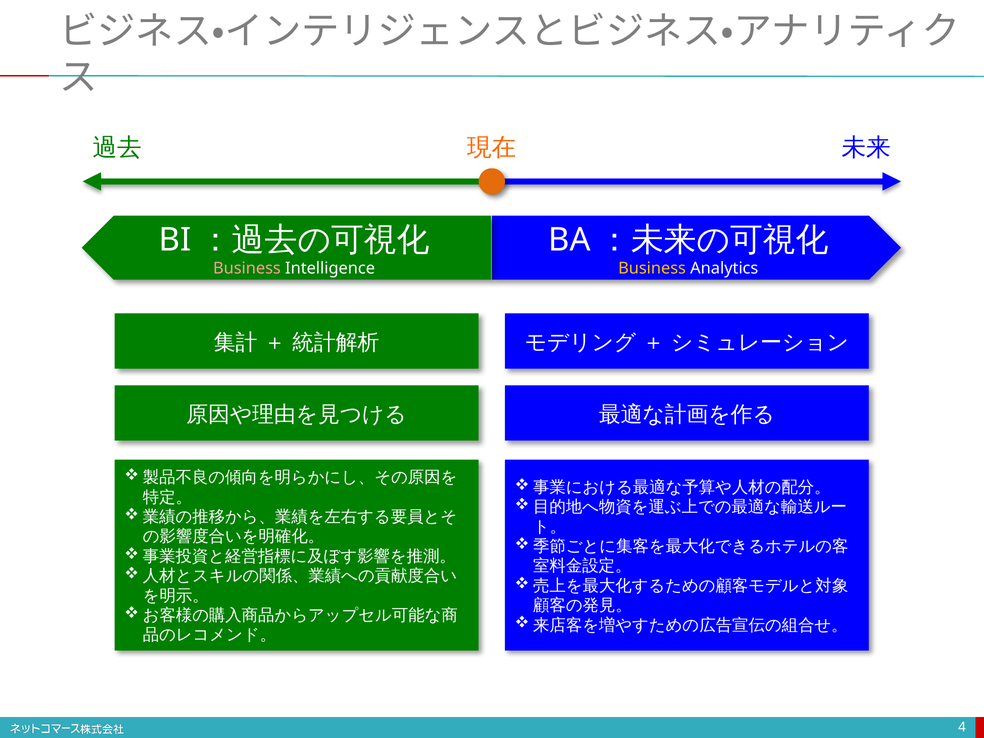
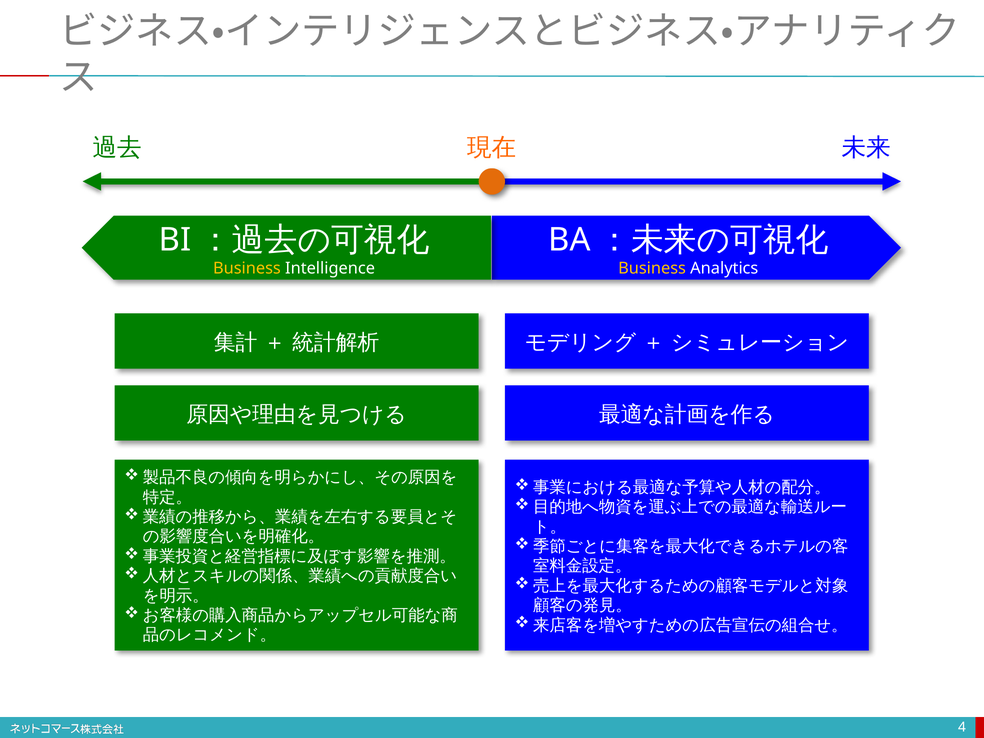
Business at (247, 269) colour: pink -> yellow
